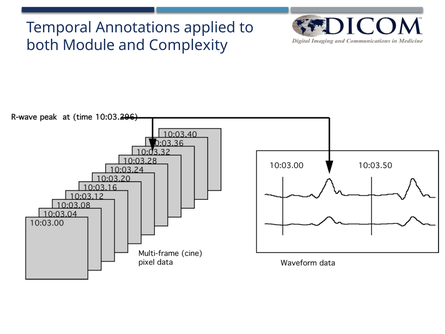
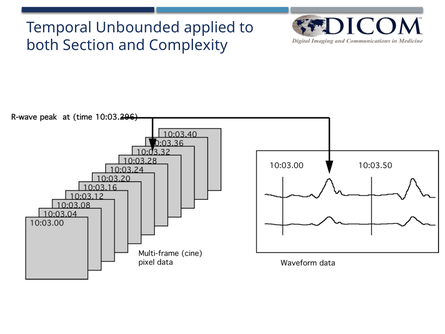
Annotations: Annotations -> Unbounded
Module: Module -> Section
